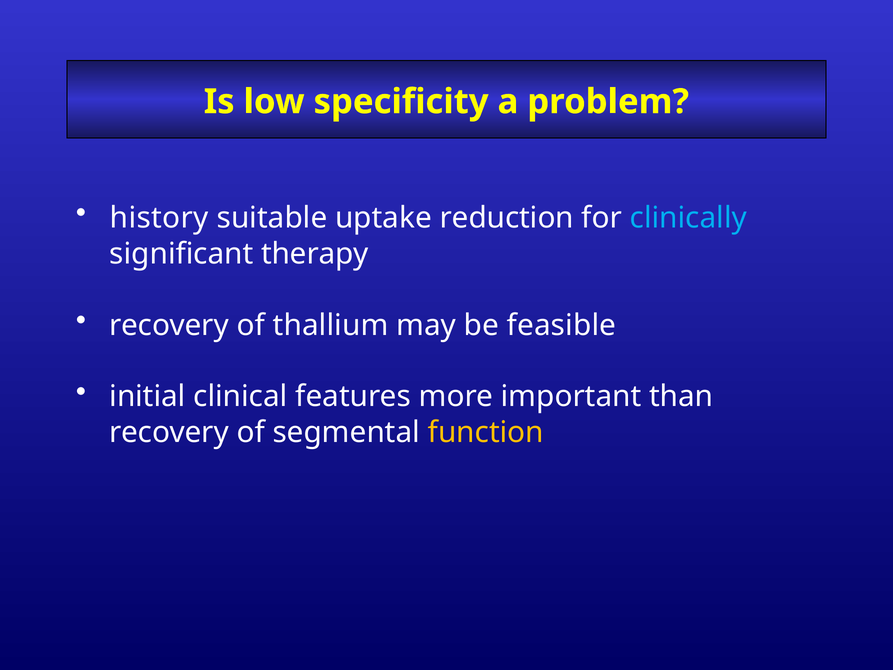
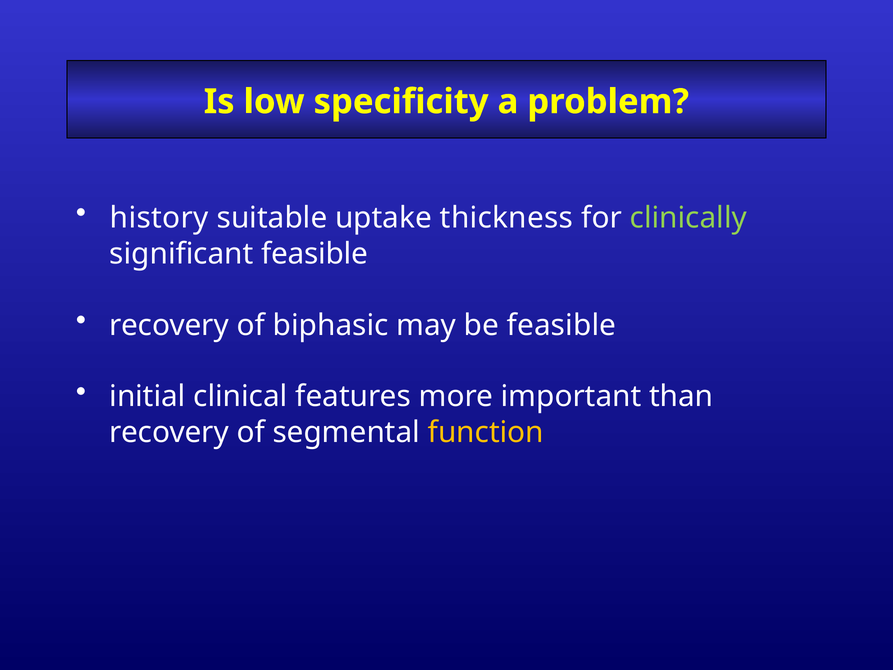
reduction: reduction -> thickness
clinically colour: light blue -> light green
significant therapy: therapy -> feasible
thallium: thallium -> biphasic
